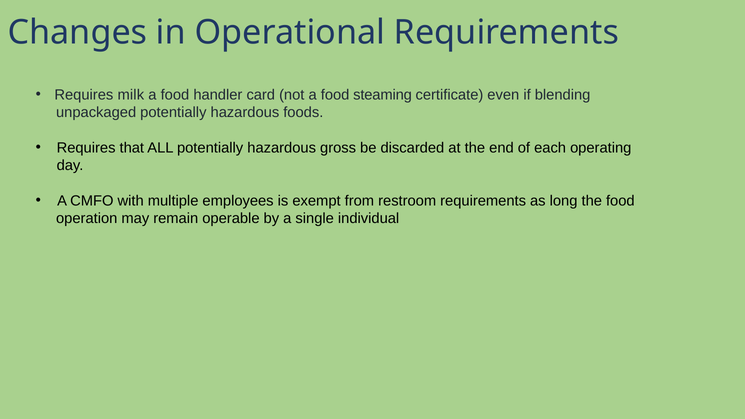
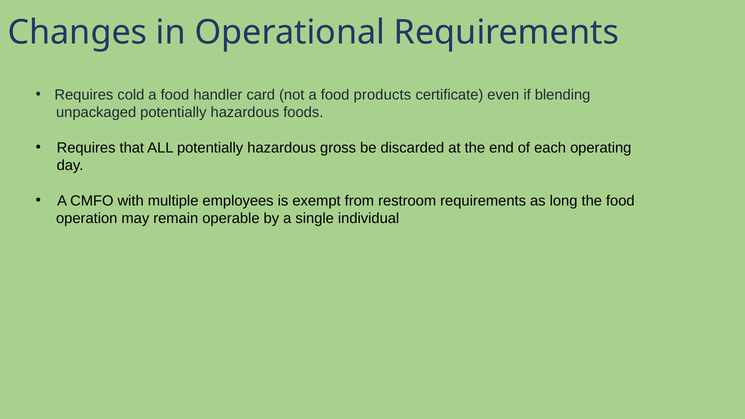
milk: milk -> cold
steaming: steaming -> products
